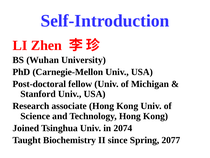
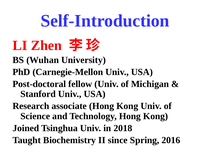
2074: 2074 -> 2018
2077: 2077 -> 2016
